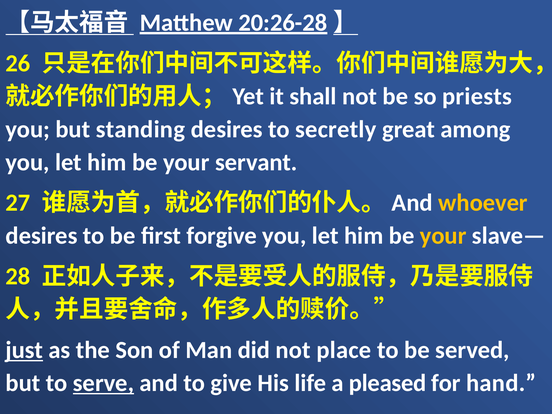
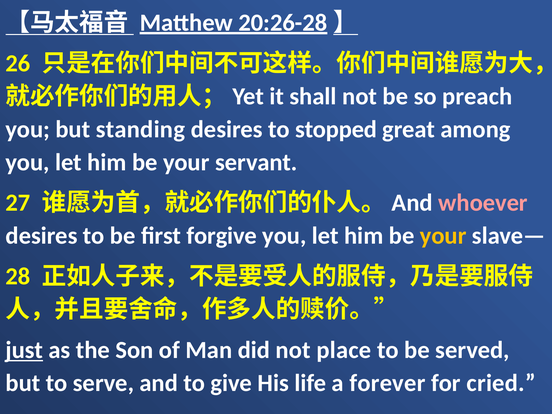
priests: priests -> preach
secretly: secretly -> stopped
whoever colour: yellow -> pink
serve underline: present -> none
pleased: pleased -> forever
hand: hand -> cried
